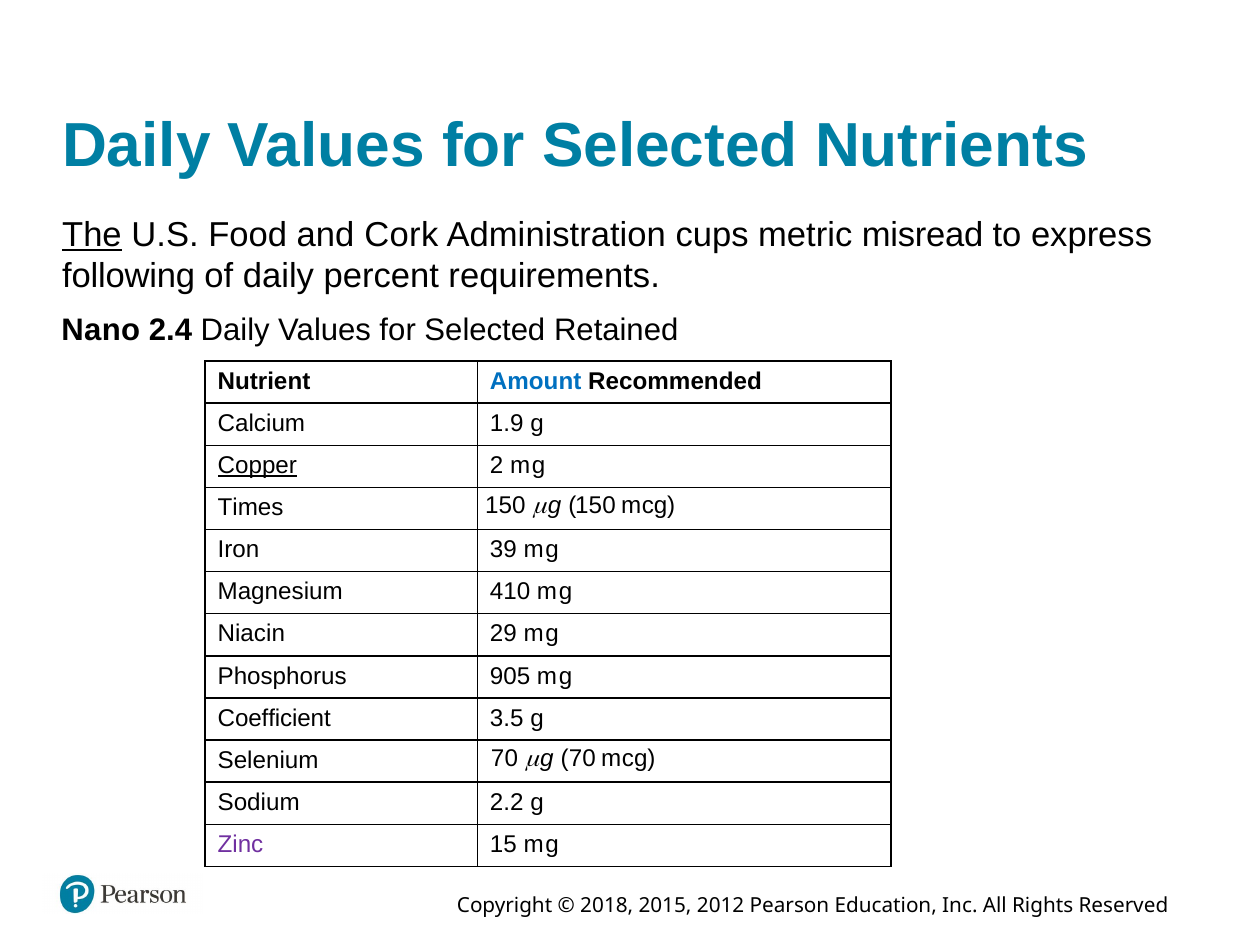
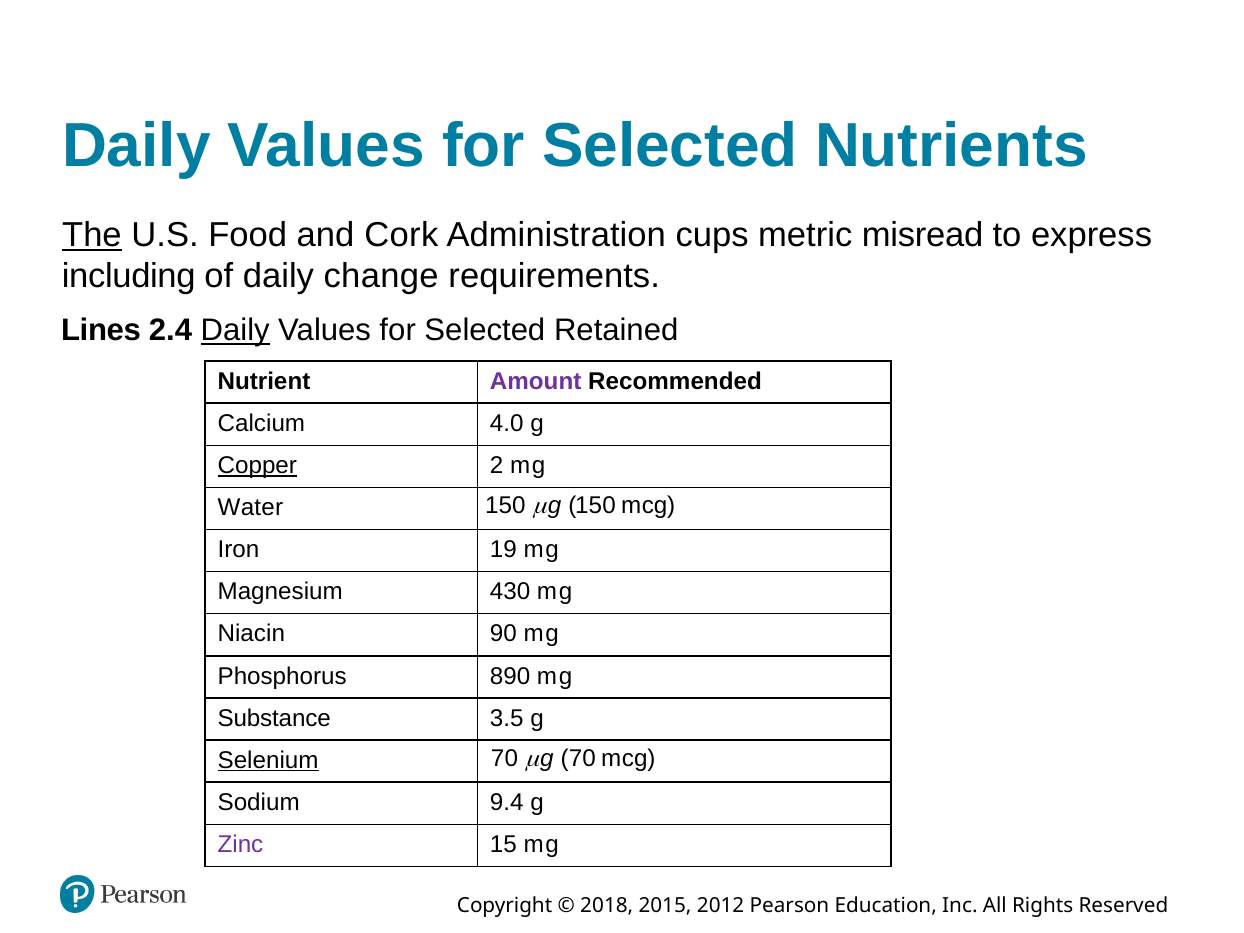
following: following -> including
percent: percent -> change
Nano: Nano -> Lines
Daily at (235, 331) underline: none -> present
Amount colour: blue -> purple
1.9: 1.9 -> 4.0
Times: Times -> Water
39: 39 -> 19
410: 410 -> 430
29: 29 -> 90
905: 905 -> 890
Coefficient: Coefficient -> Substance
Selenium underline: none -> present
2.2: 2.2 -> 9.4
